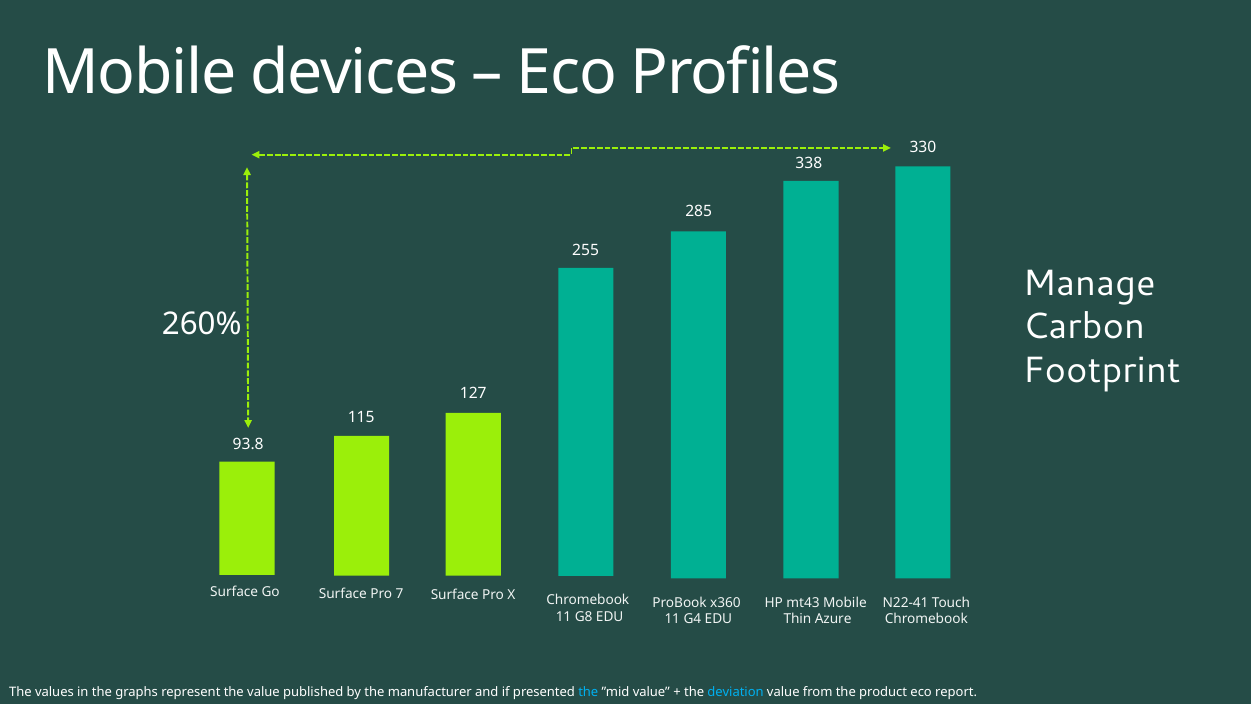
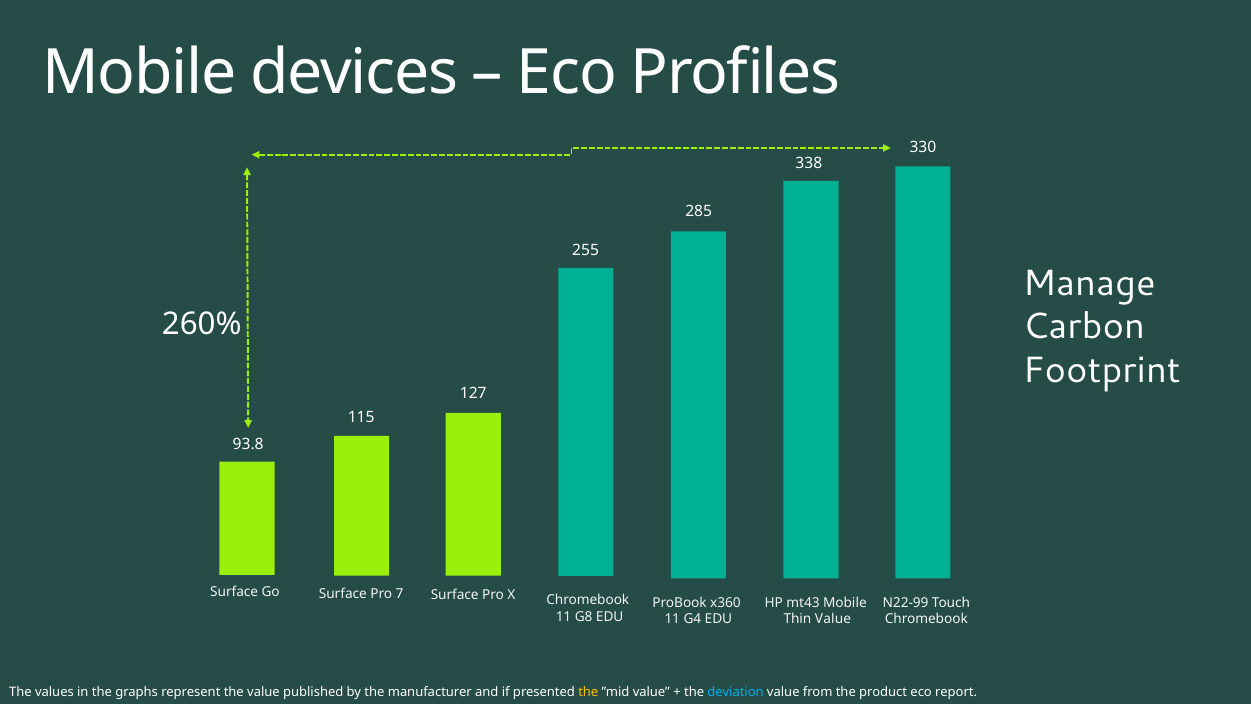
N22-41: N22-41 -> N22-99
Thin Azure: Azure -> Value
the at (588, 692) colour: light blue -> yellow
